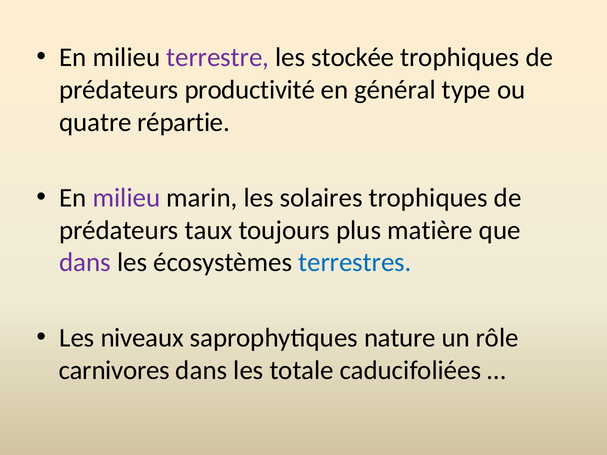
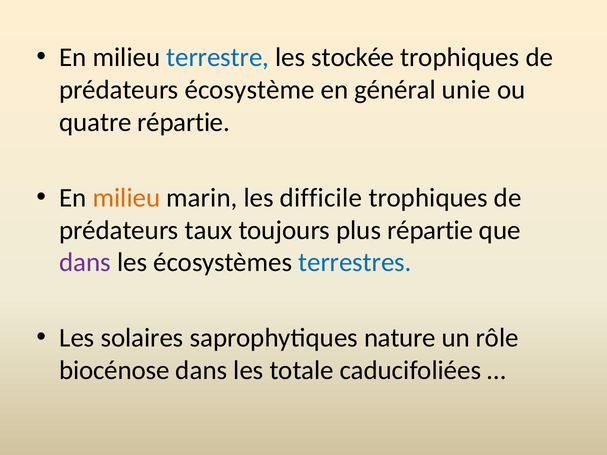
terrestre colour: purple -> blue
productivité: productivité -> écosystème
type: type -> unie
milieu at (126, 198) colour: purple -> orange
solaires: solaires -> difficile
plus matière: matière -> répartie
niveaux: niveaux -> solaires
carnivores: carnivores -> biocénose
